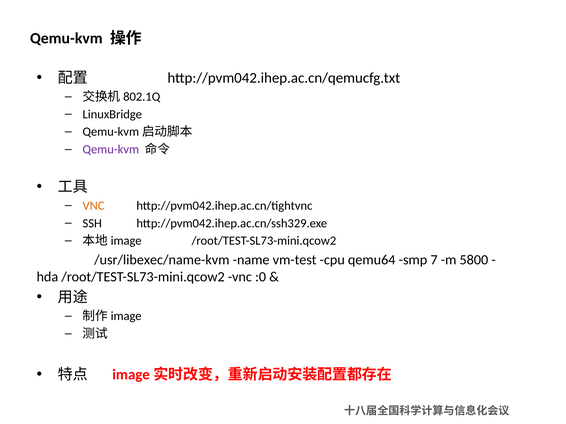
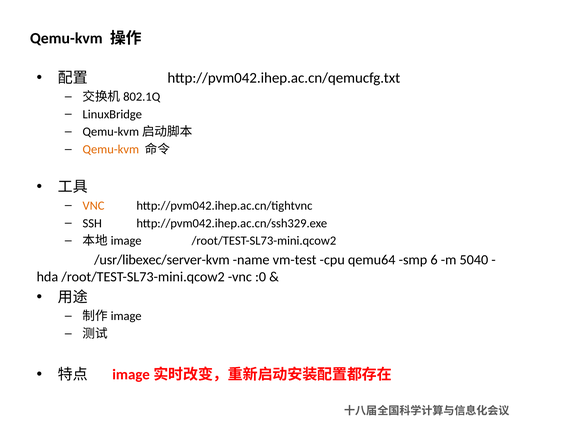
Qemu-kvm at (111, 150) colour: purple -> orange
/usr/libexec/name-kvm: /usr/libexec/name-kvm -> /usr/libexec/server-kvm
7: 7 -> 6
5800: 5800 -> 5040
